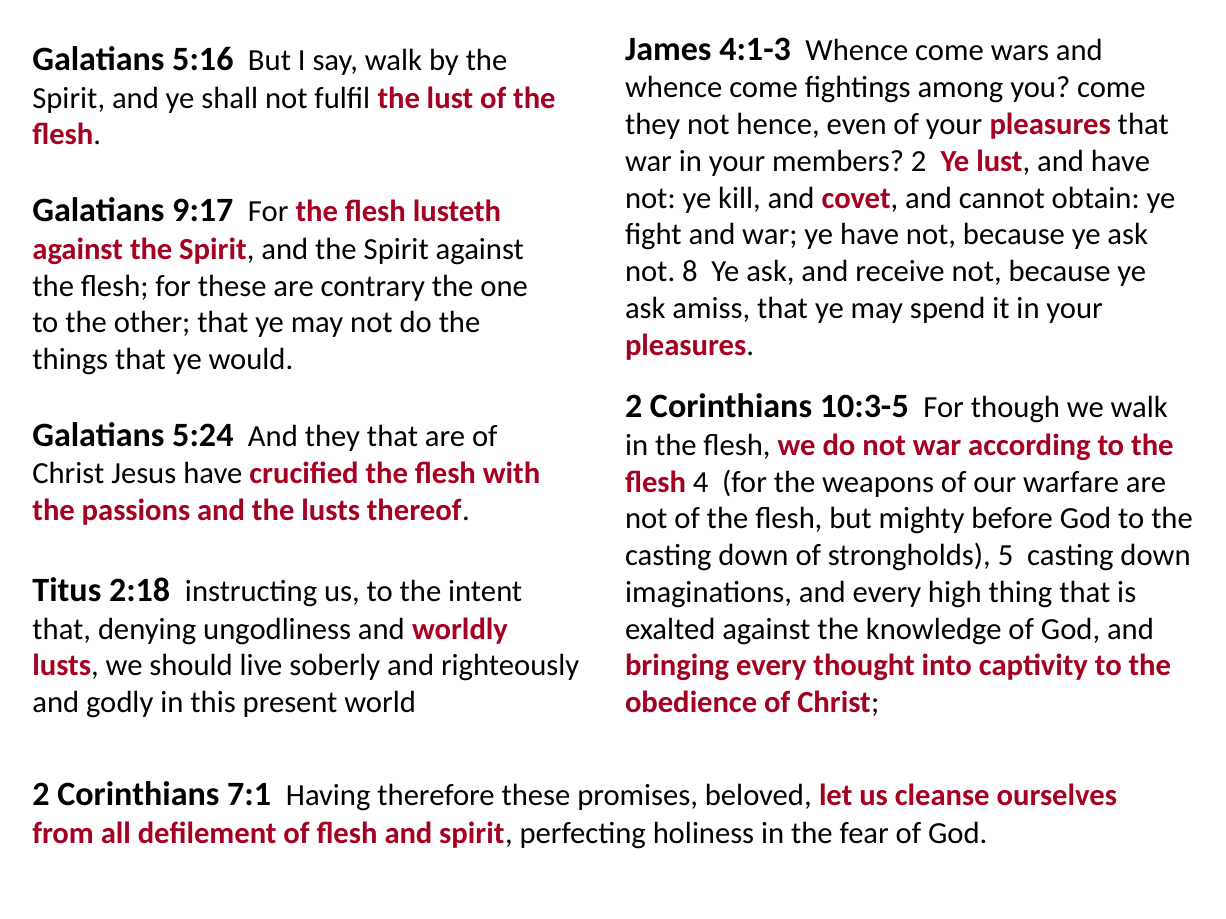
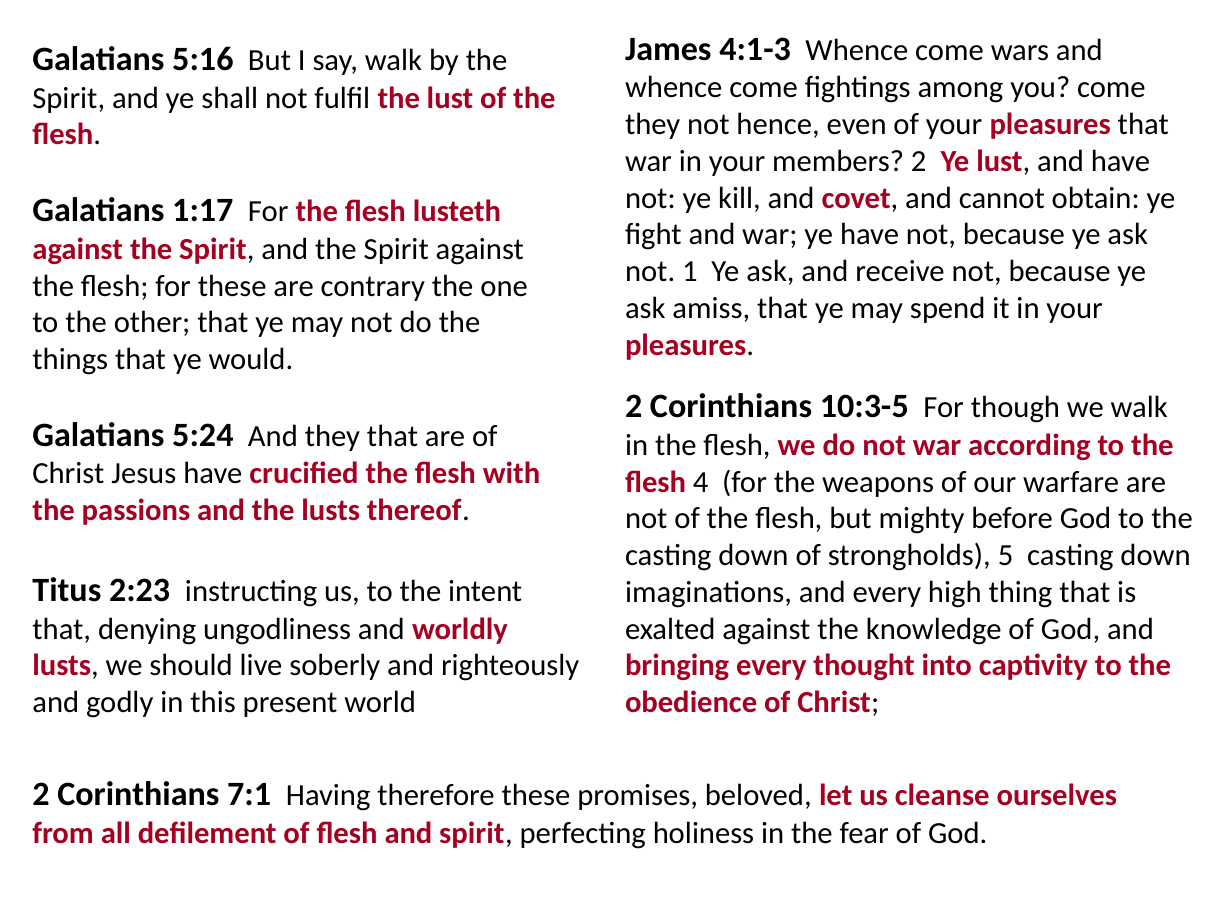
9:17: 9:17 -> 1:17
8: 8 -> 1
2:18: 2:18 -> 2:23
